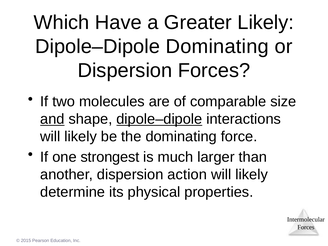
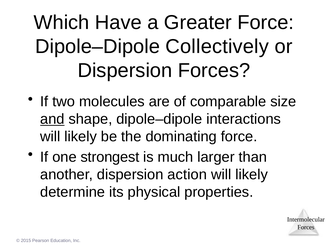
Greater Likely: Likely -> Force
Dipole–Dipole Dominating: Dominating -> Collectively
dipole–dipole at (159, 119) underline: present -> none
